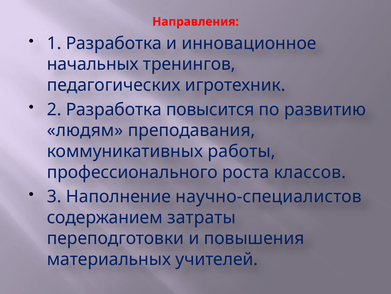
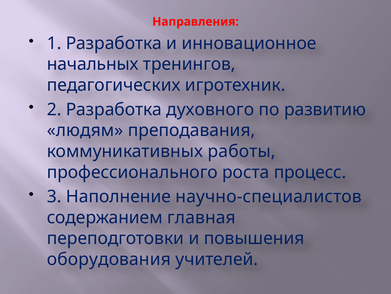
повысится: повысится -> духовного
классов: классов -> процесс
затраты: затраты -> главная
материальных: материальных -> оборудования
